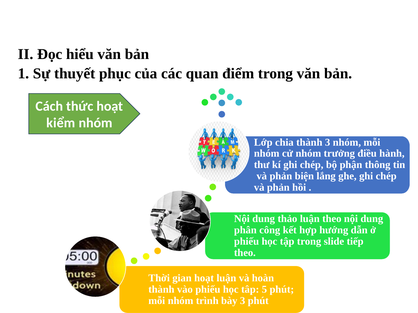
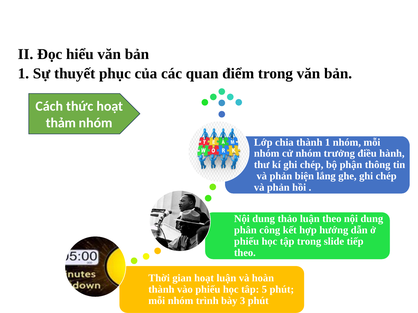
kiểm: kiểm -> thảm
thành 3: 3 -> 1
